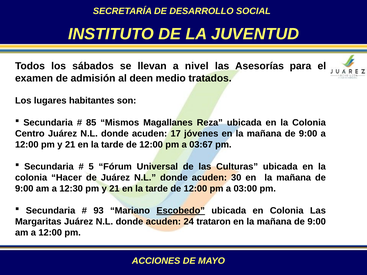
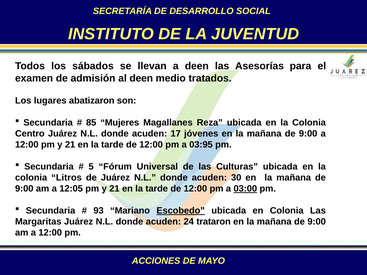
a nivel: nivel -> deen
habitantes: habitantes -> abatizaron
Mismos: Mismos -> Mujeres
03:67: 03:67 -> 03:95
Hacer: Hacer -> Litros
12:30: 12:30 -> 12:05
03:00 underline: none -> present
